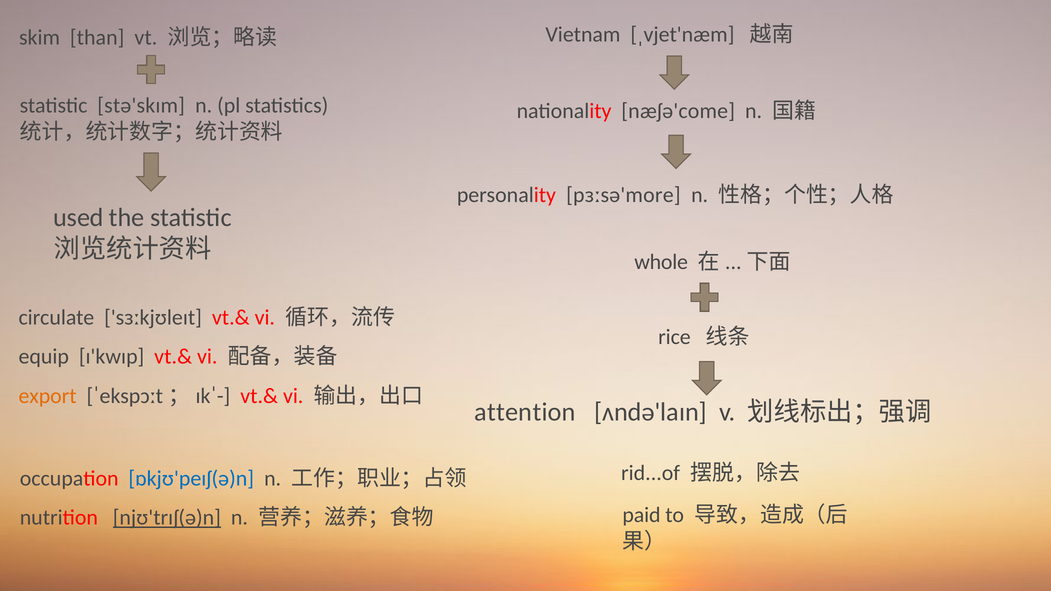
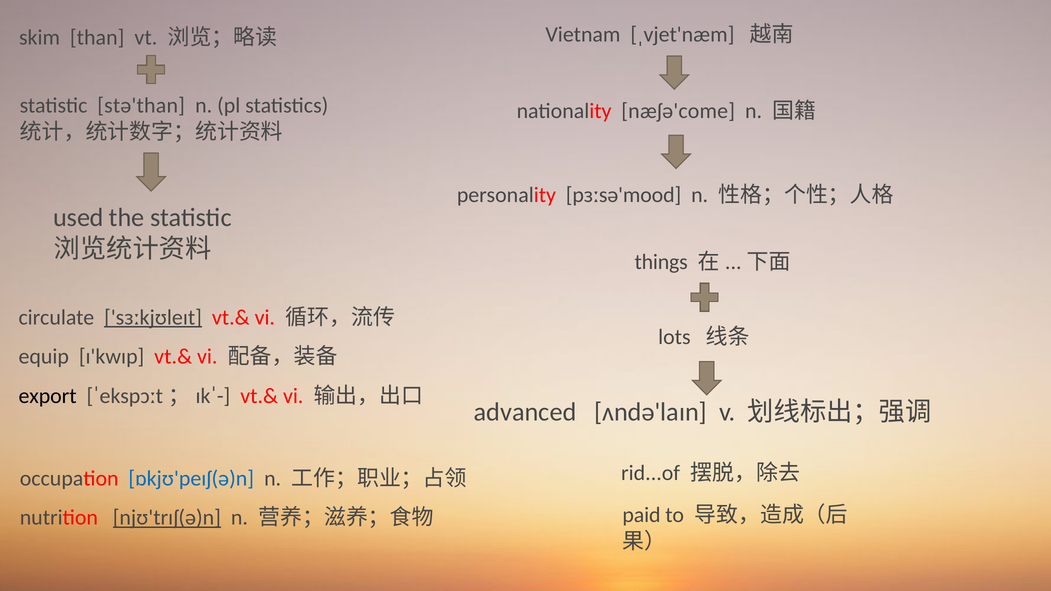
stə'skɪm: stə'skɪm -> stə'than
pɜːsə'more: pɜːsə'more -> pɜːsə'mood
whole: whole -> things
sɜːkjʊleɪt underline: none -> present
rice: rice -> lots
export colour: orange -> black
attention: attention -> advanced
